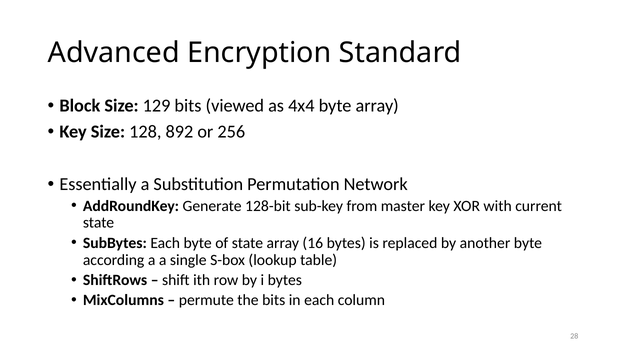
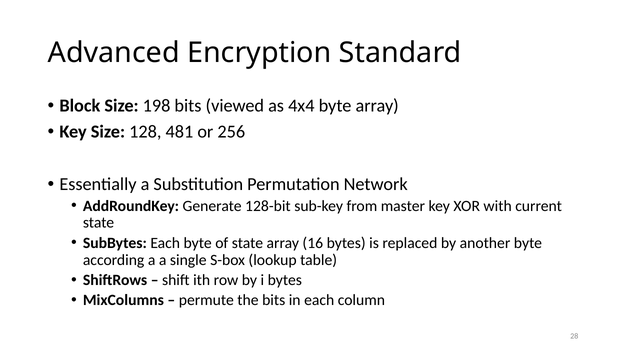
129: 129 -> 198
892: 892 -> 481
